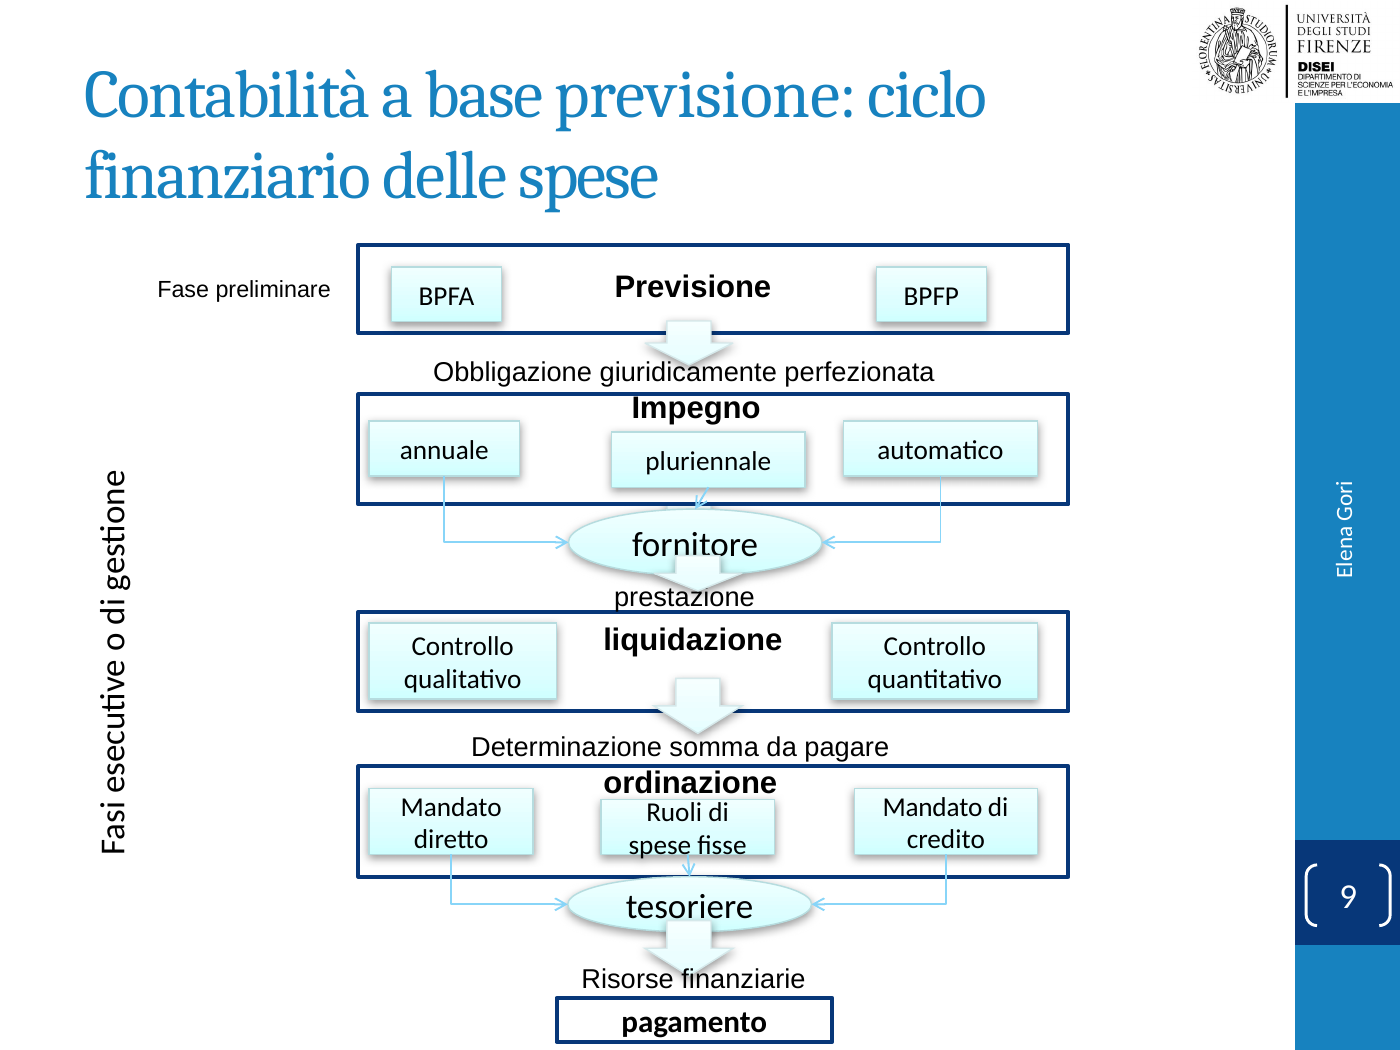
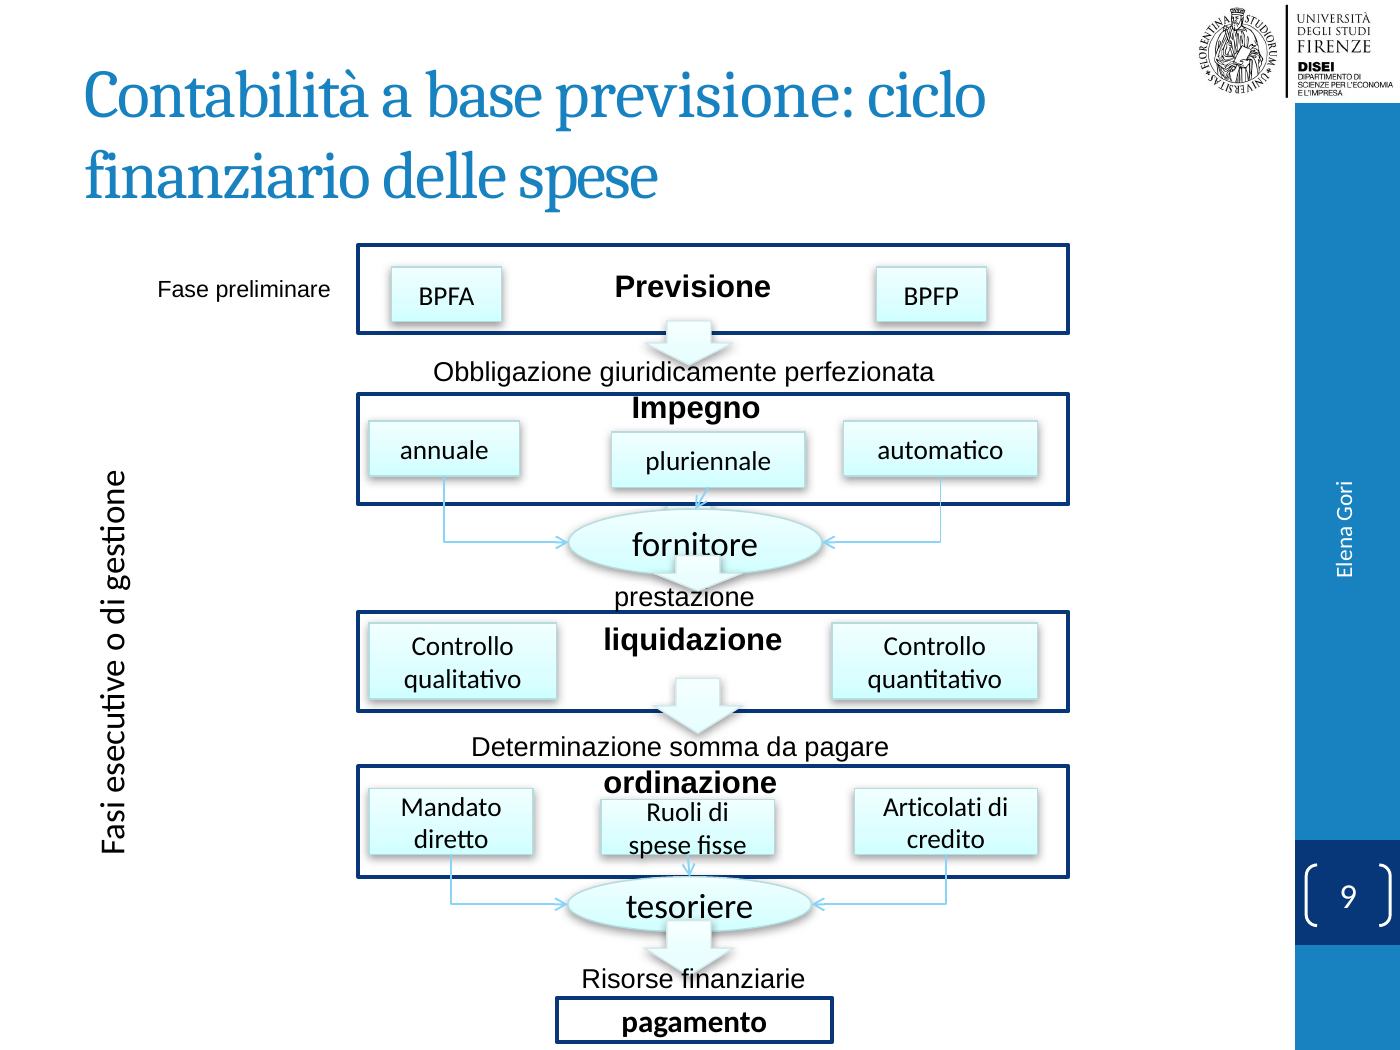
Mandato at (933, 807): Mandato -> Articolati
